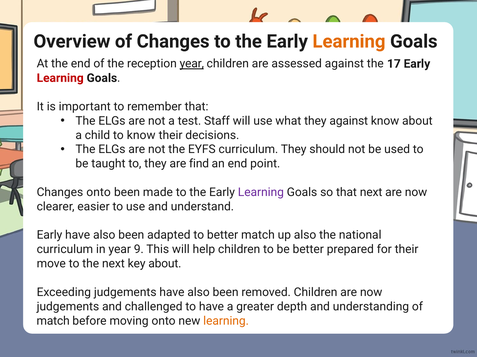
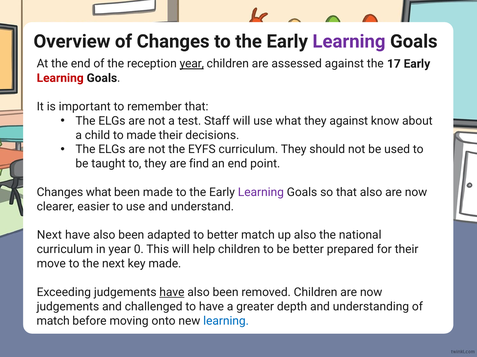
Learning at (349, 42) colour: orange -> purple
to know: know -> made
Changes onto: onto -> what
that next: next -> also
Early at (49, 236): Early -> Next
9: 9 -> 0
key about: about -> made
have at (172, 293) underline: none -> present
learning at (226, 321) colour: orange -> blue
